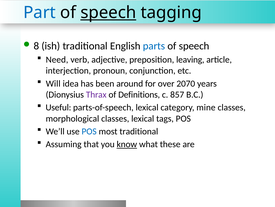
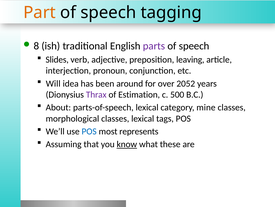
Part colour: blue -> orange
speech at (108, 13) underline: present -> none
parts colour: blue -> purple
Need: Need -> Slides
2070: 2070 -> 2052
Definitions: Definitions -> Estimation
857: 857 -> 500
Useful: Useful -> About
most traditional: traditional -> represents
